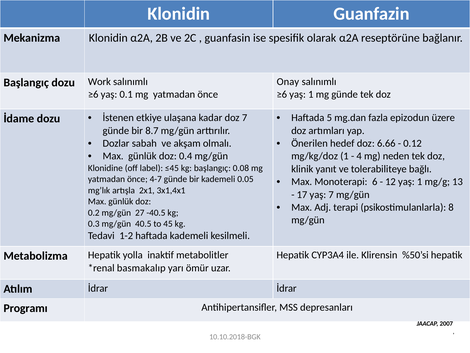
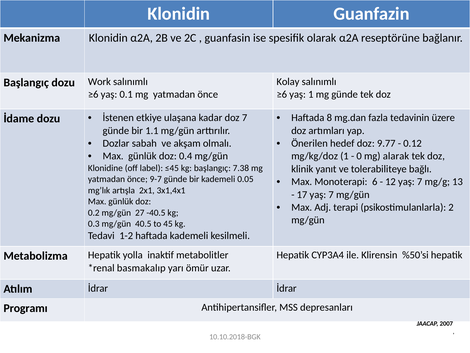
Onay: Onay -> Kolay
5: 5 -> 8
epizodun: epizodun -> tedavinin
8.7: 8.7 -> 1.1
6.66: 6.66 -> 9.77
4: 4 -> 0
neden: neden -> alarak
0.08: 0.08 -> 7.38
4-7: 4-7 -> 9-7
12 yaş 1: 1 -> 7
8: 8 -> 2
